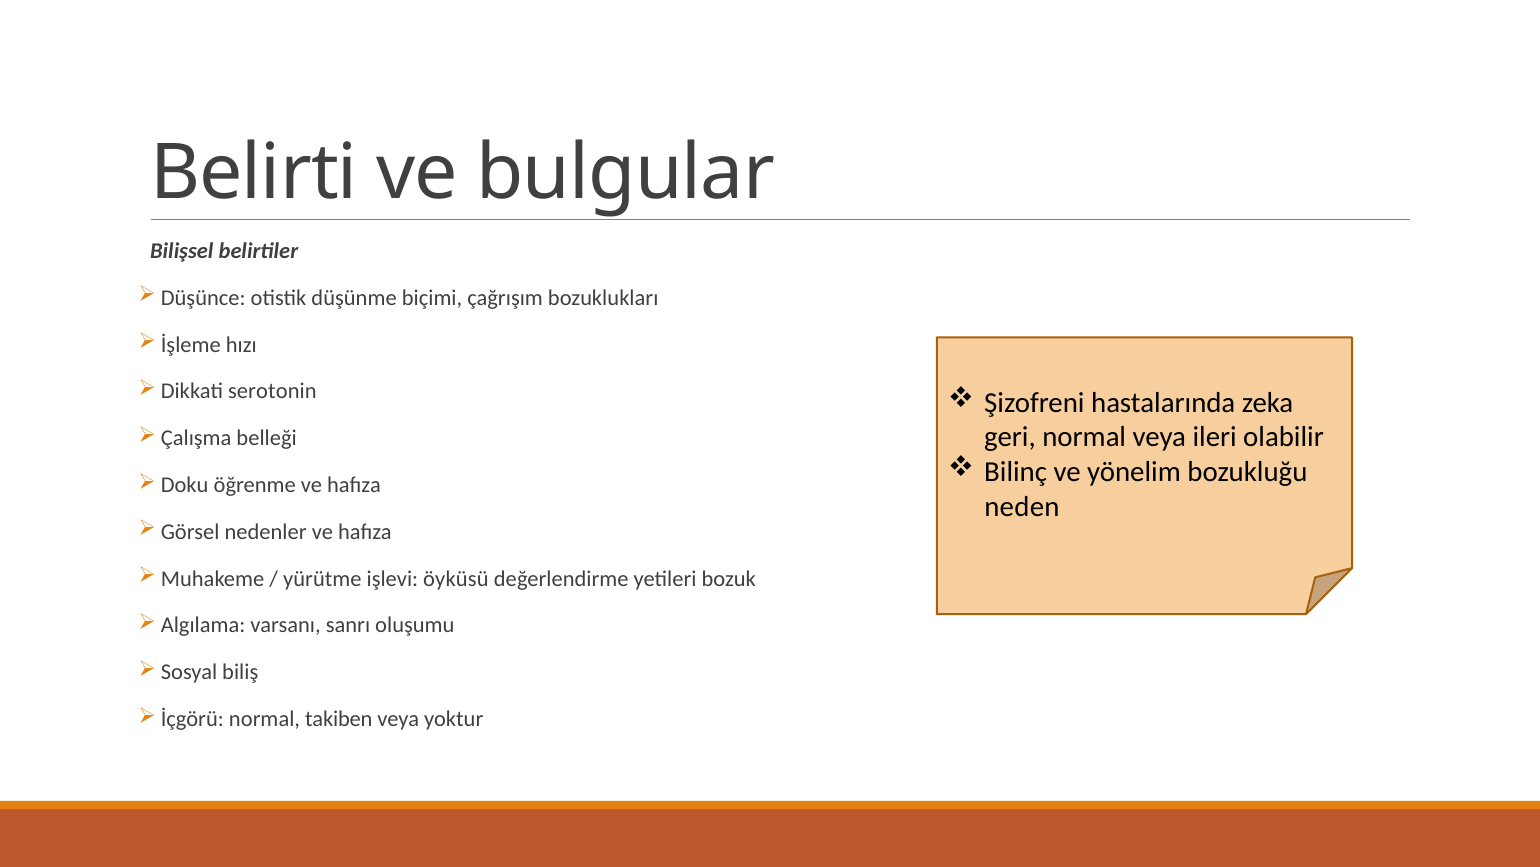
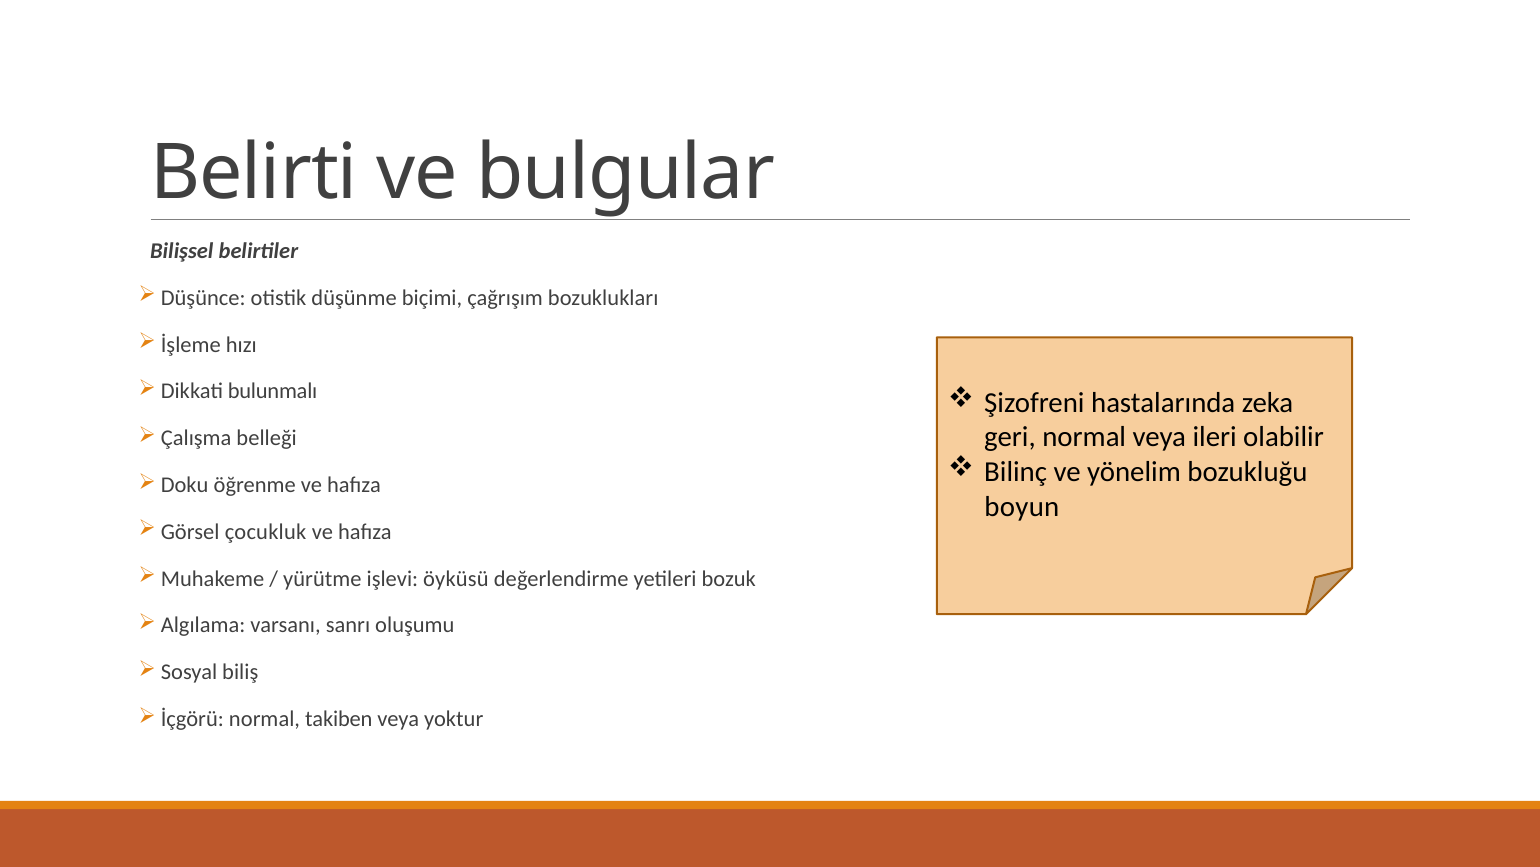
serotonin: serotonin -> bulunmalı
neden: neden -> boyun
nedenler: nedenler -> çocukluk
